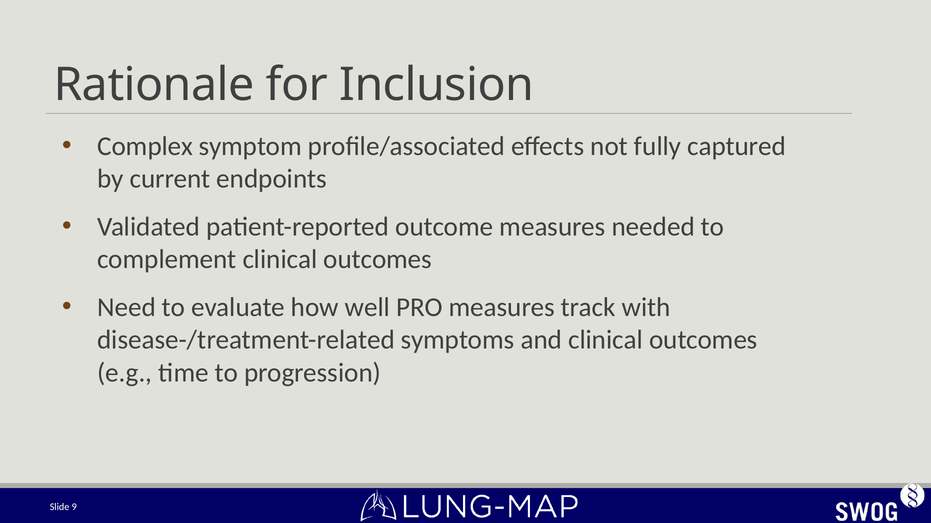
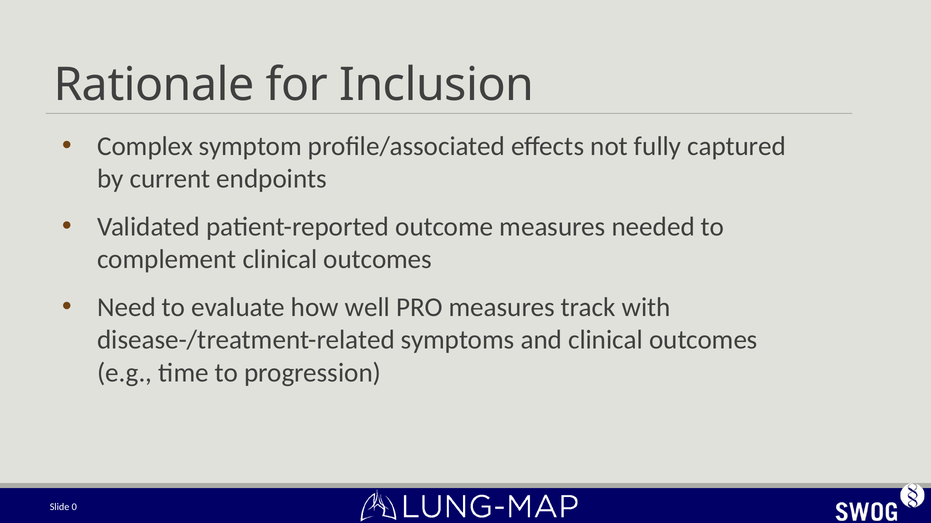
9: 9 -> 0
